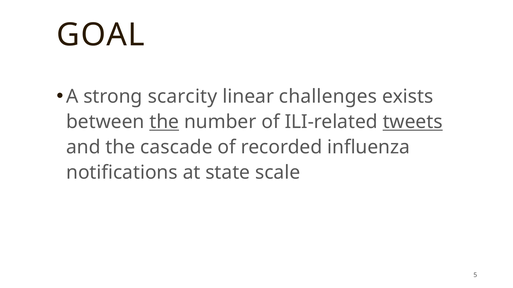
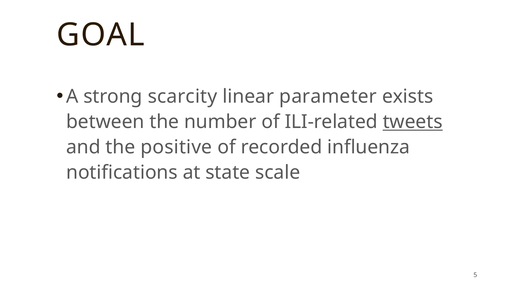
challenges: challenges -> parameter
the at (164, 122) underline: present -> none
cascade: cascade -> positive
